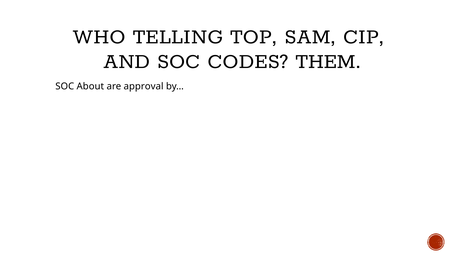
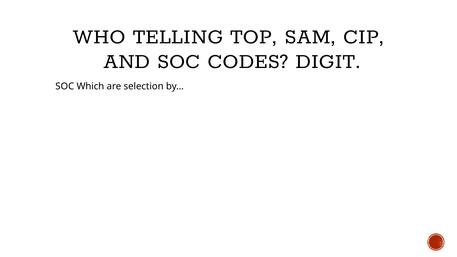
THEM: THEM -> DIGIT
About: About -> Which
approval: approval -> selection
